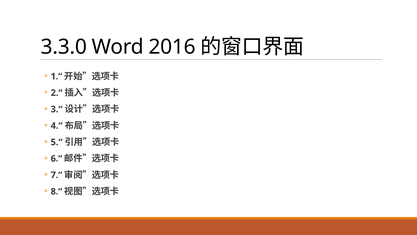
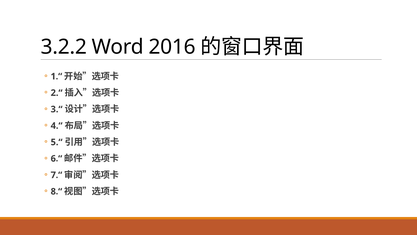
3.3.0: 3.3.0 -> 3.2.2
